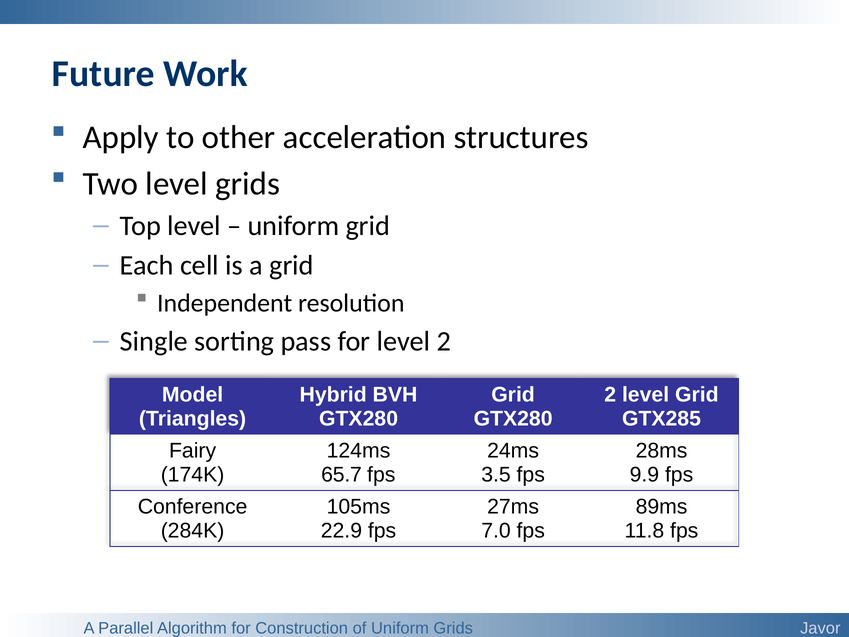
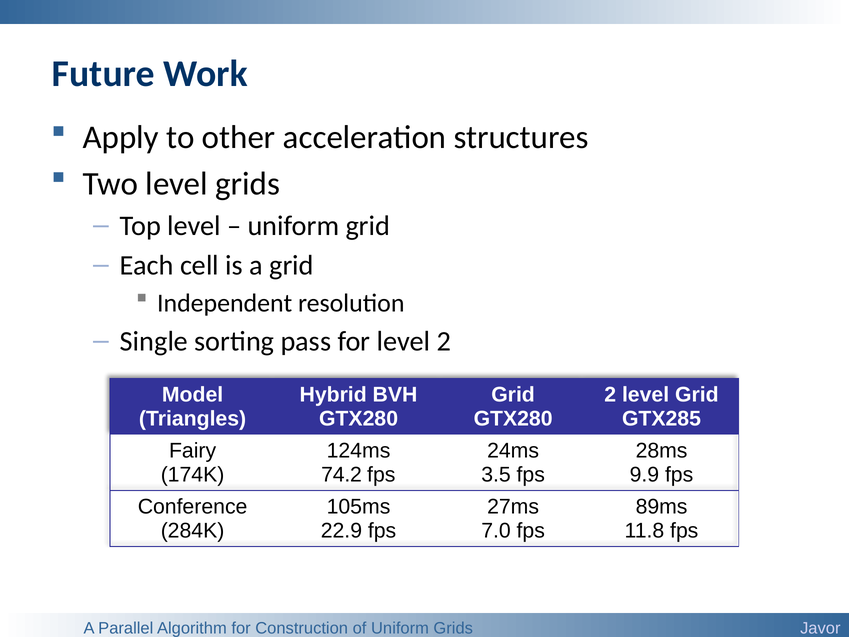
65.7: 65.7 -> 74.2
